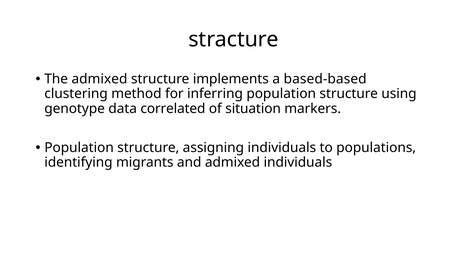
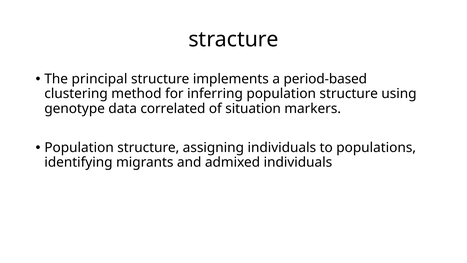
The admixed: admixed -> principal
based-based: based-based -> period-based
